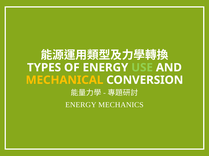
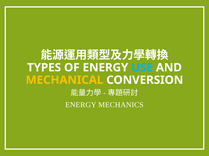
USE colour: light green -> light blue
